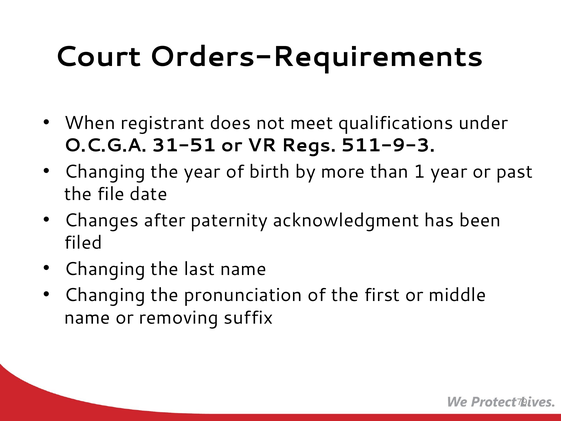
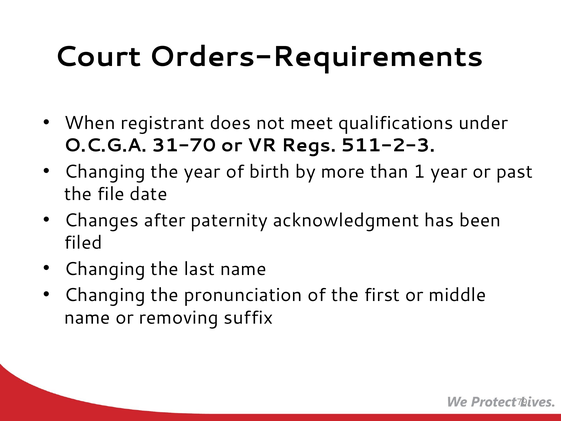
31-51: 31-51 -> 31-70
511-9-3: 511-9-3 -> 511-2-3
